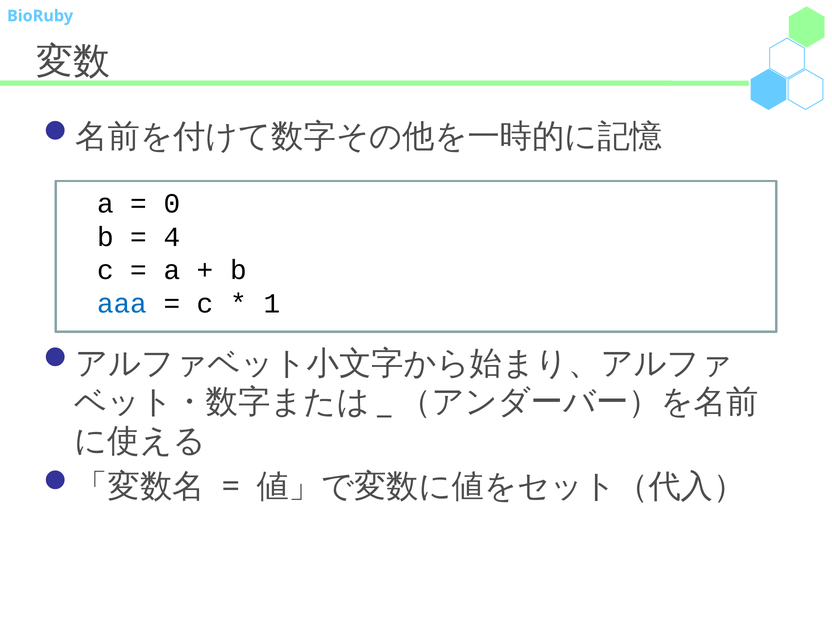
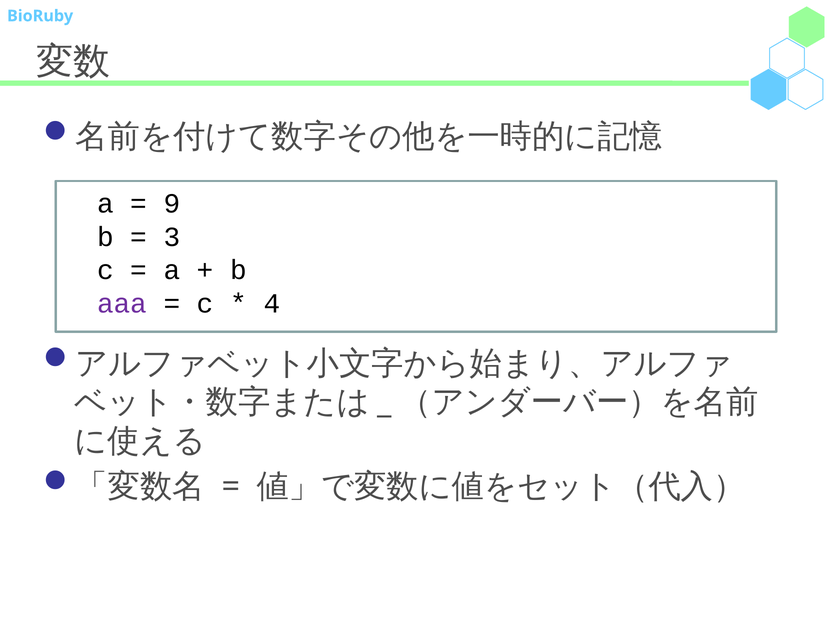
0: 0 -> 9
4: 4 -> 3
aaa colour: blue -> purple
1: 1 -> 4
